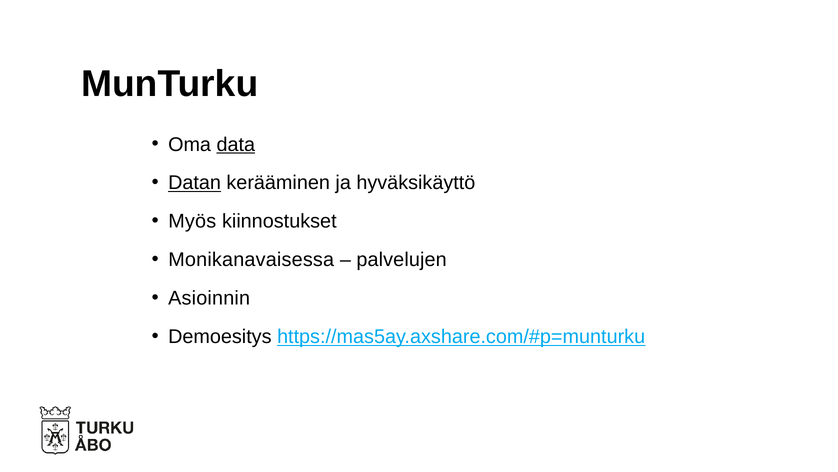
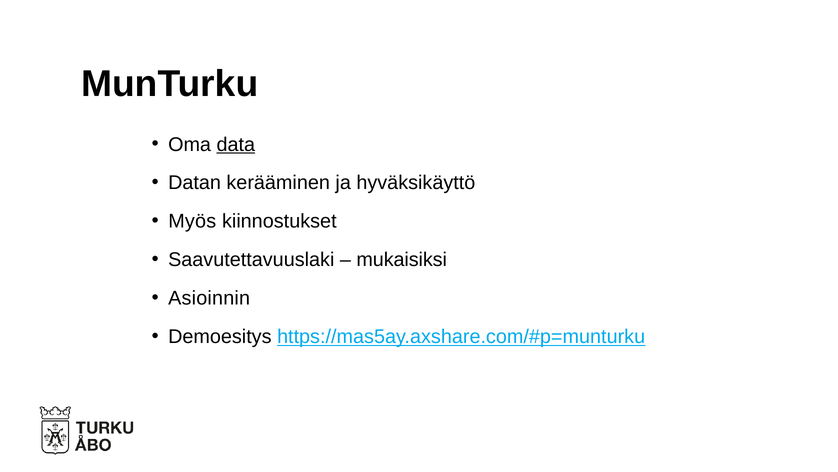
Datan underline: present -> none
Monikanavaisessa: Monikanavaisessa -> Saavutettavuuslaki
palvelujen: palvelujen -> mukaisiksi
